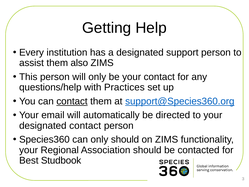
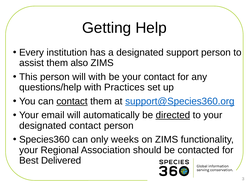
will only: only -> with
directed underline: none -> present
only should: should -> weeks
Studbook: Studbook -> Delivered
